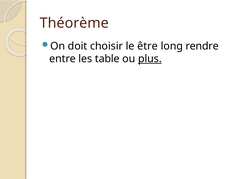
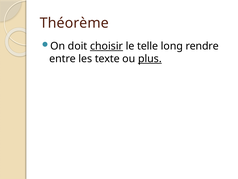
choisir underline: none -> present
être: être -> telle
table: table -> texte
